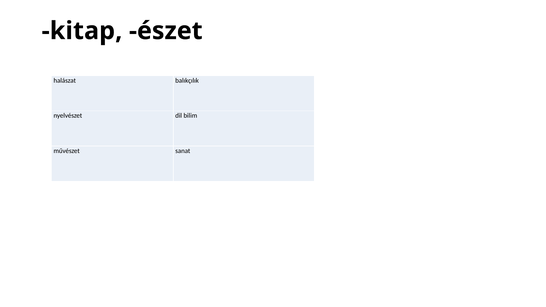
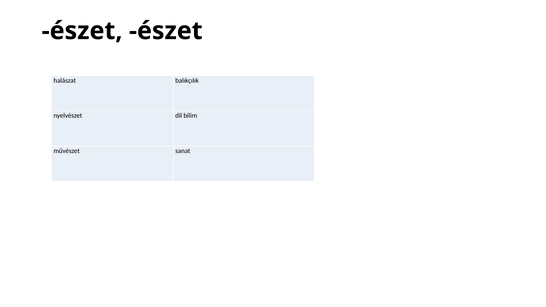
kitap at (82, 31): kitap -> észet
